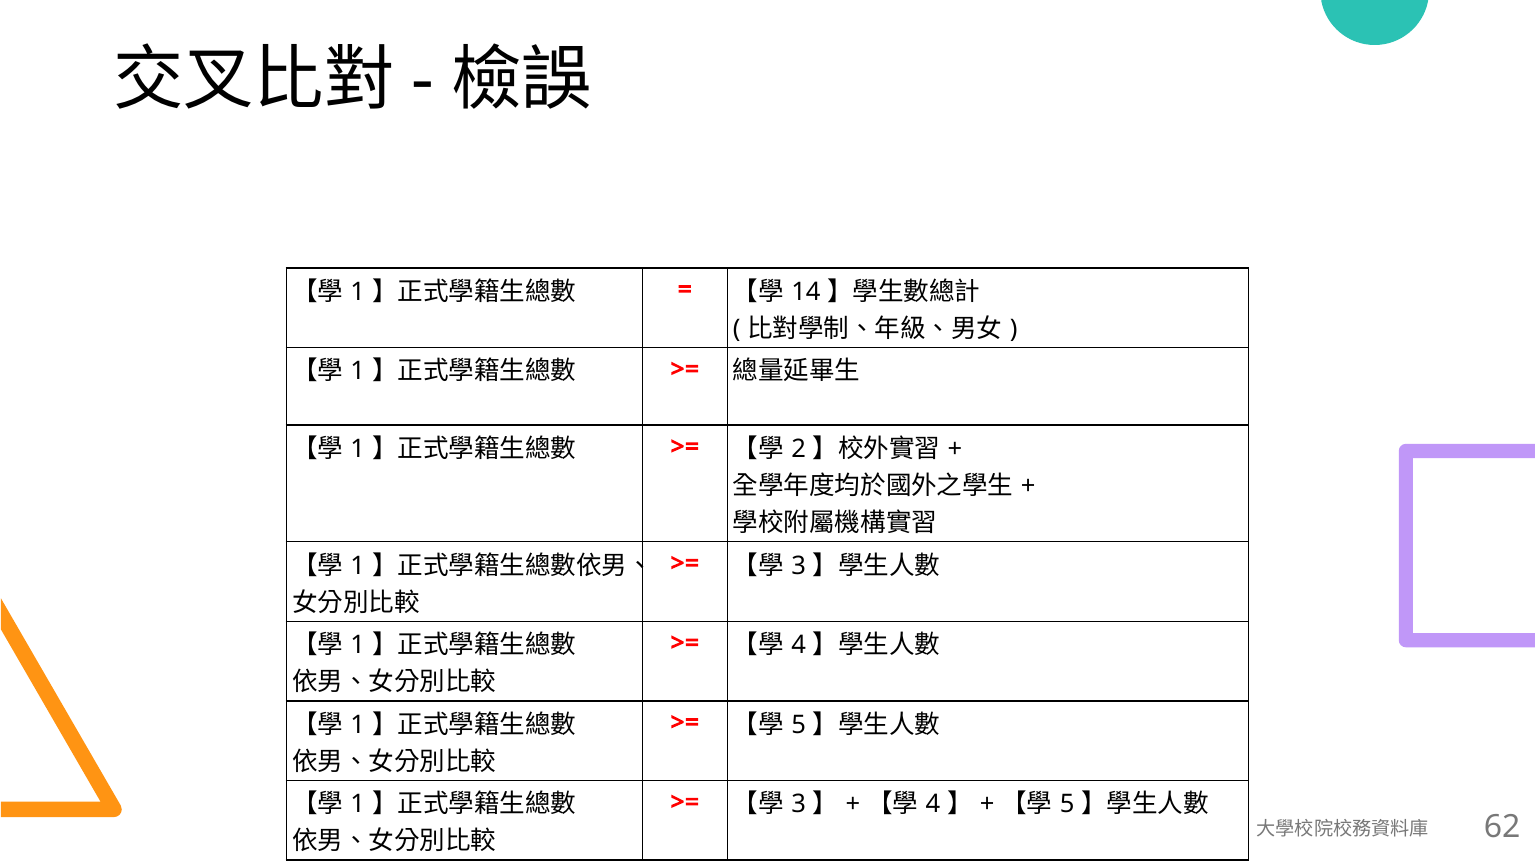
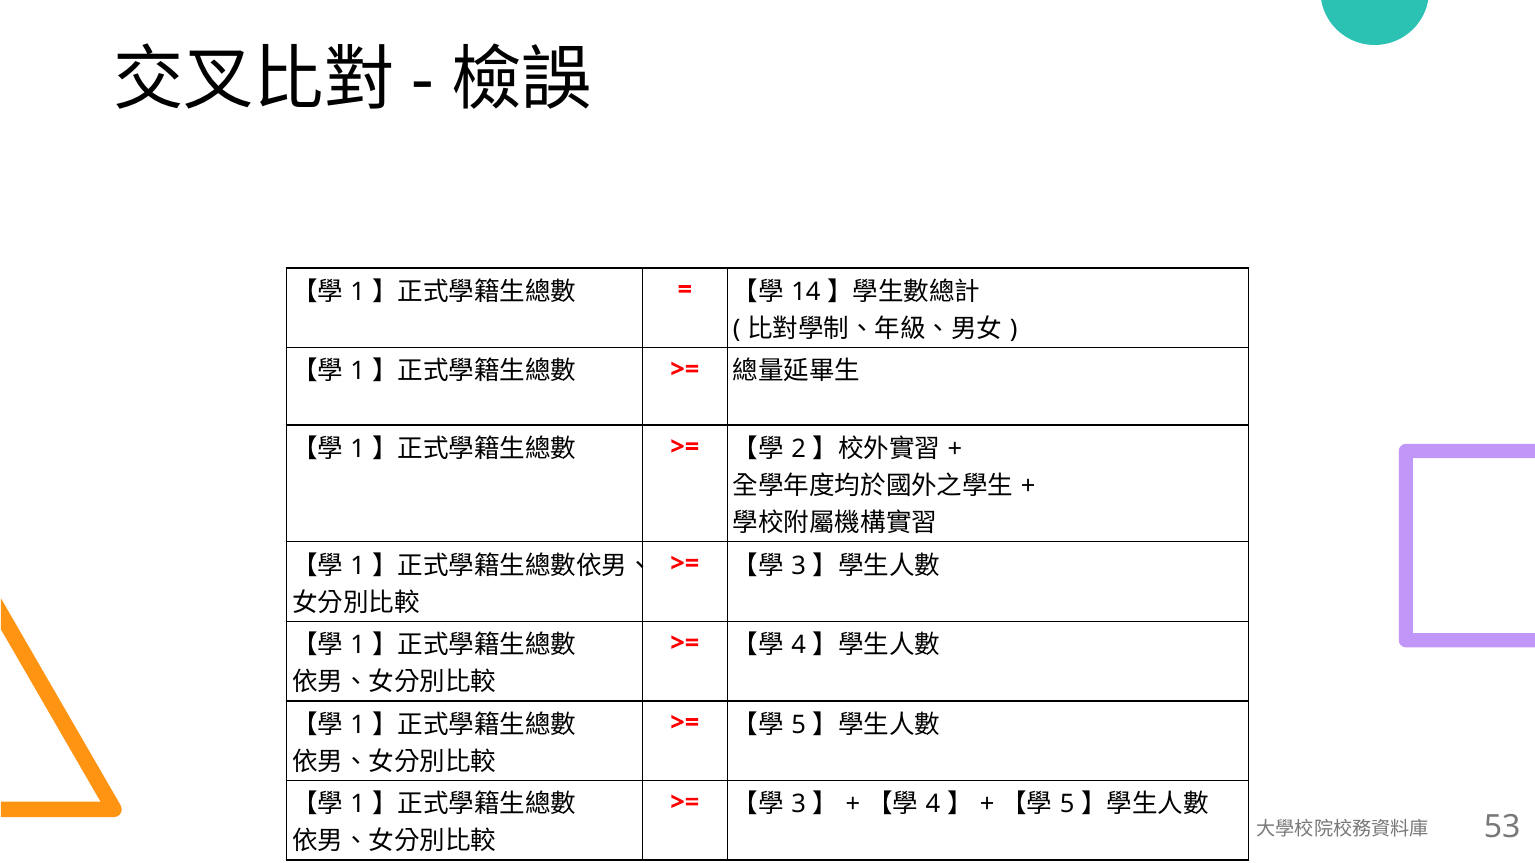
62: 62 -> 53
